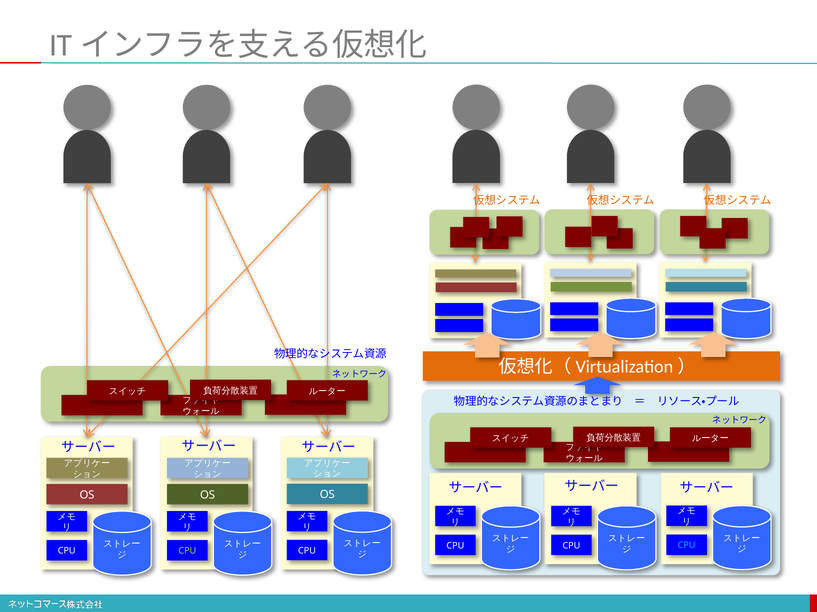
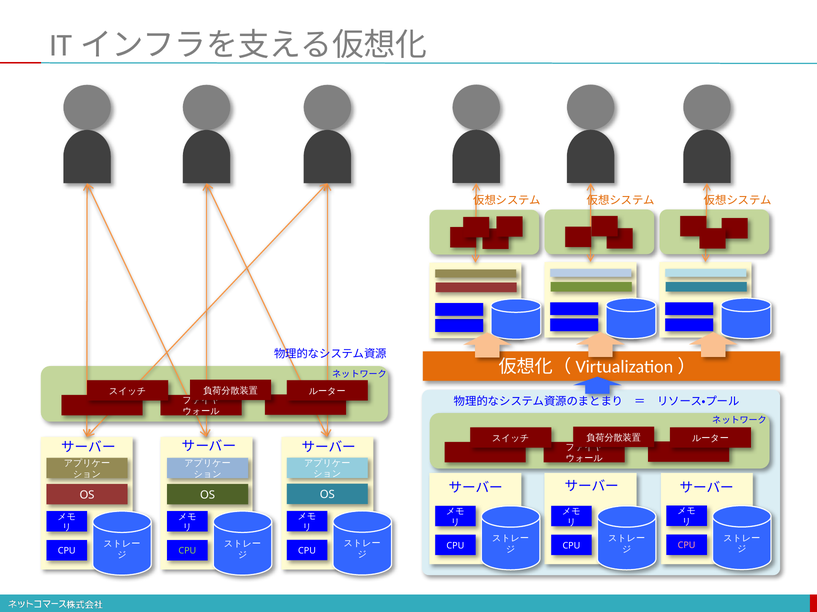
CPU at (687, 546) colour: light blue -> pink
